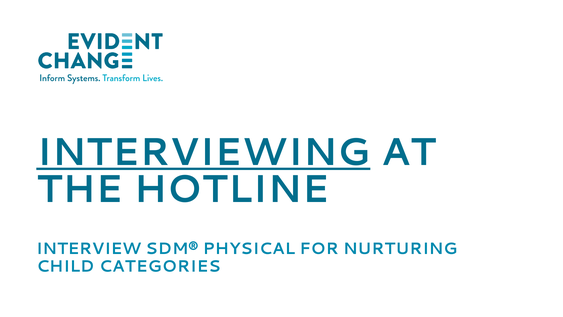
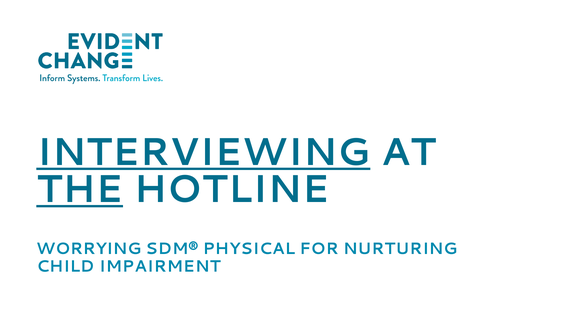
THE underline: none -> present
INTERVIEW: INTERVIEW -> WORRYING
CATEGORIES: CATEGORIES -> IMPAIRMENT
